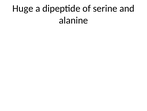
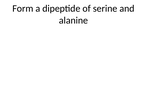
Huge: Huge -> Form
